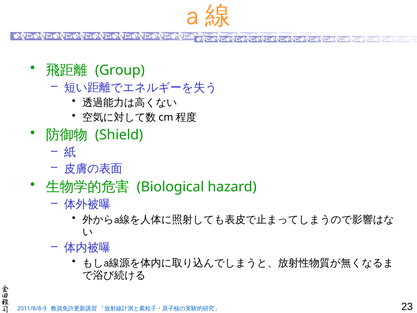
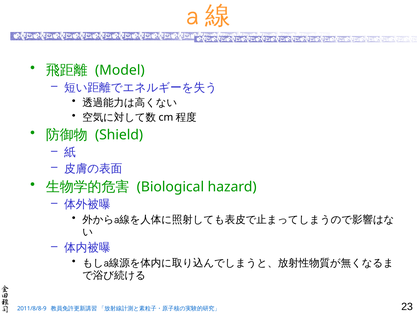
Group: Group -> Model
